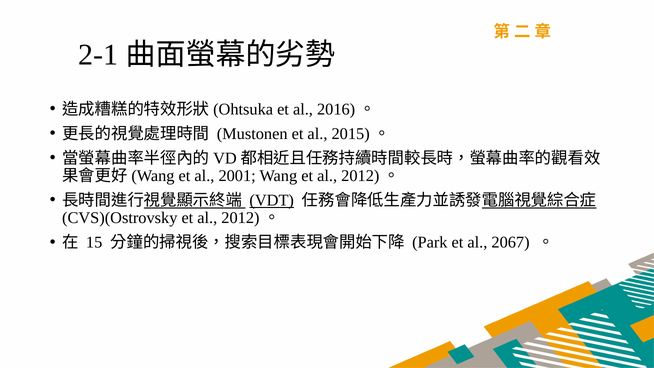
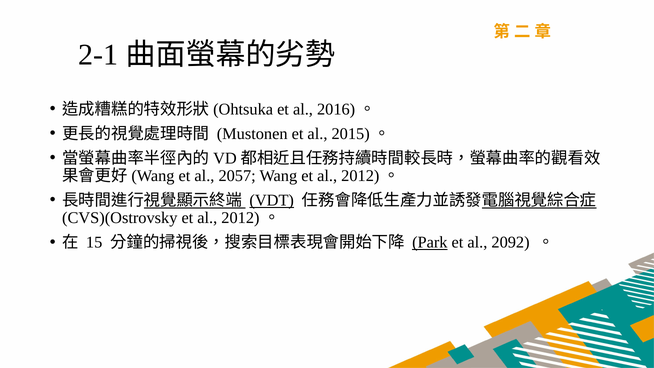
2001: 2001 -> 2057
Park underline: none -> present
2067: 2067 -> 2092
